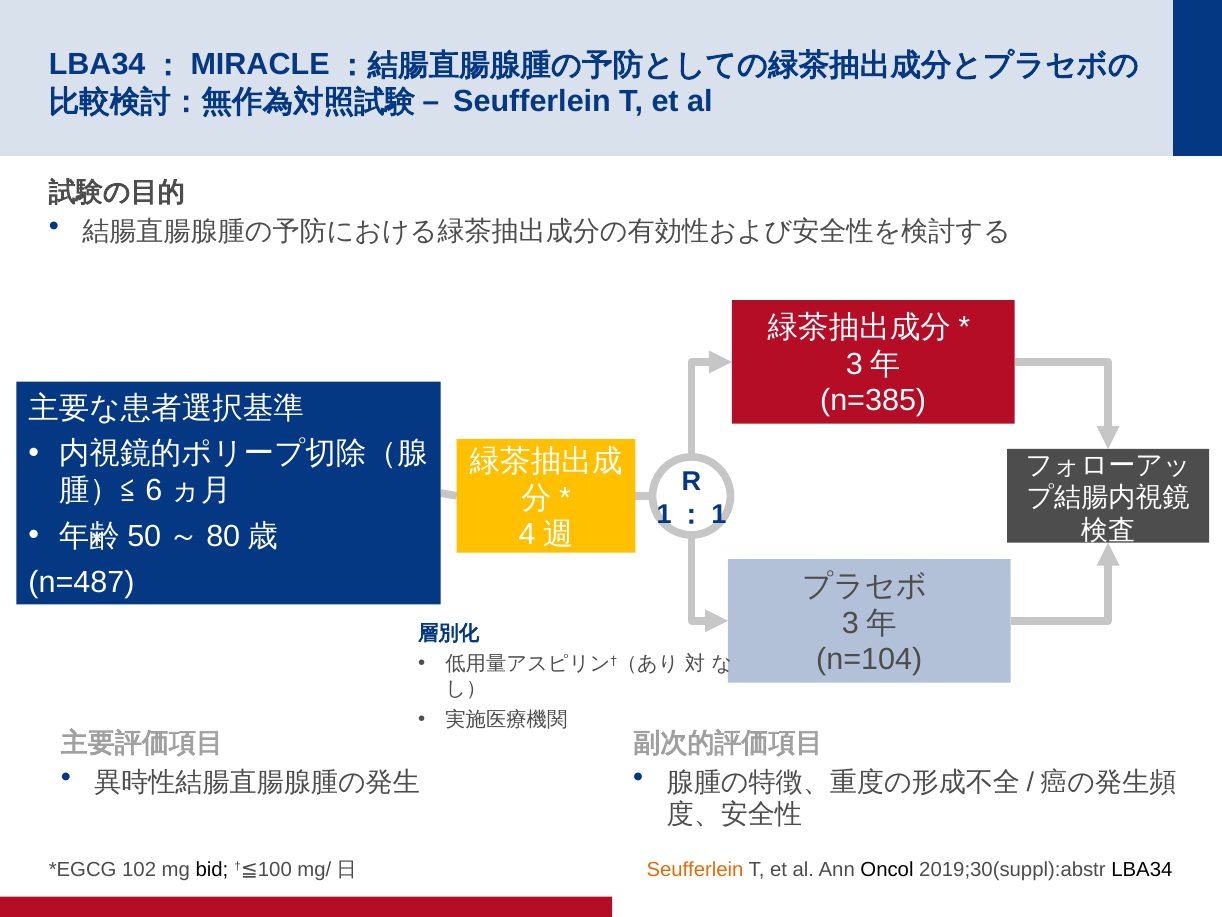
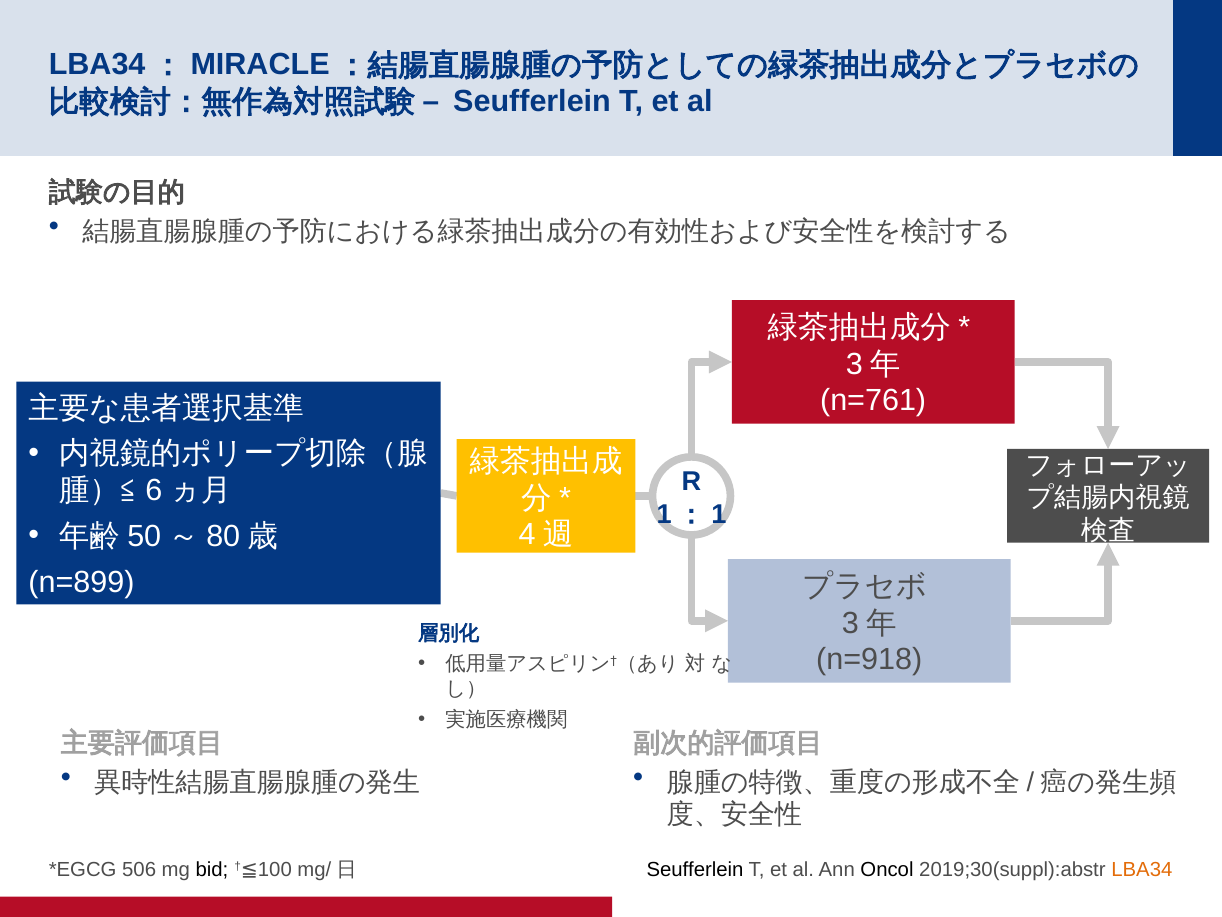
n=385: n=385 -> n=761
n=487: n=487 -> n=899
n=104: n=104 -> n=918
102: 102 -> 506
Seufferlein colour: orange -> black
LBA34 colour: black -> orange
